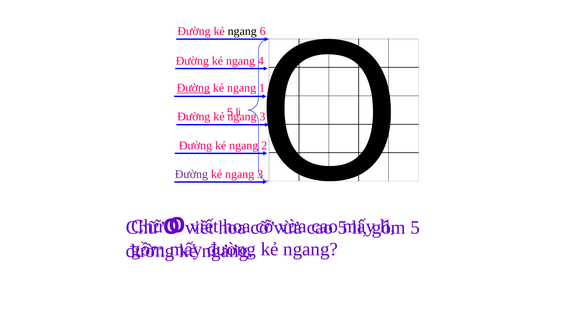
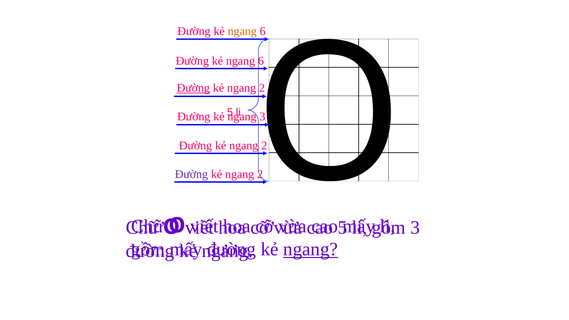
ngang at (242, 31) colour: black -> orange
4 at (261, 61): 4 -> 6
1 at (262, 88): 1 -> 2
3 at (260, 174): 3 -> 2
5 at (415, 228): 5 -> 3
ngang at (311, 249) underline: none -> present
